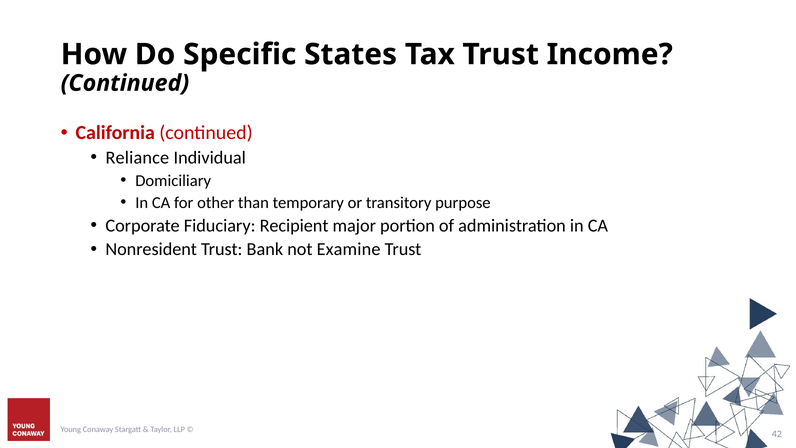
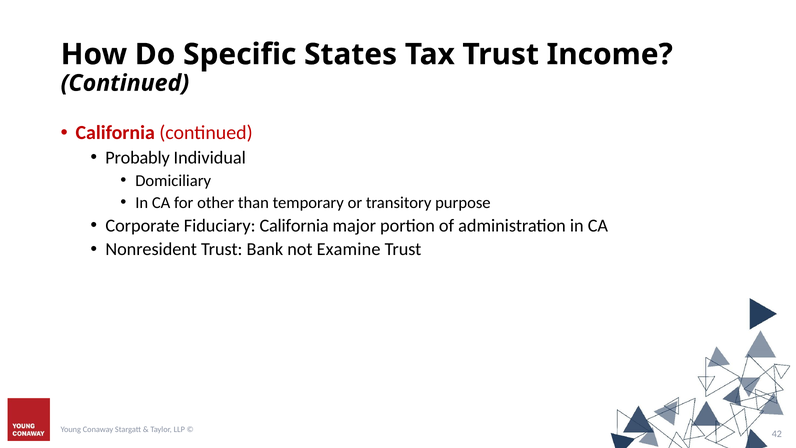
Reliance: Reliance -> Probably
Fiduciary Recipient: Recipient -> California
